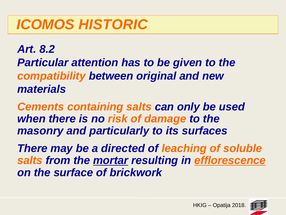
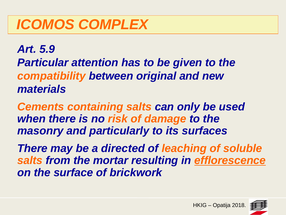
HISTORIC: HISTORIC -> COMPLEX
8.2: 8.2 -> 5.9
mortar underline: present -> none
